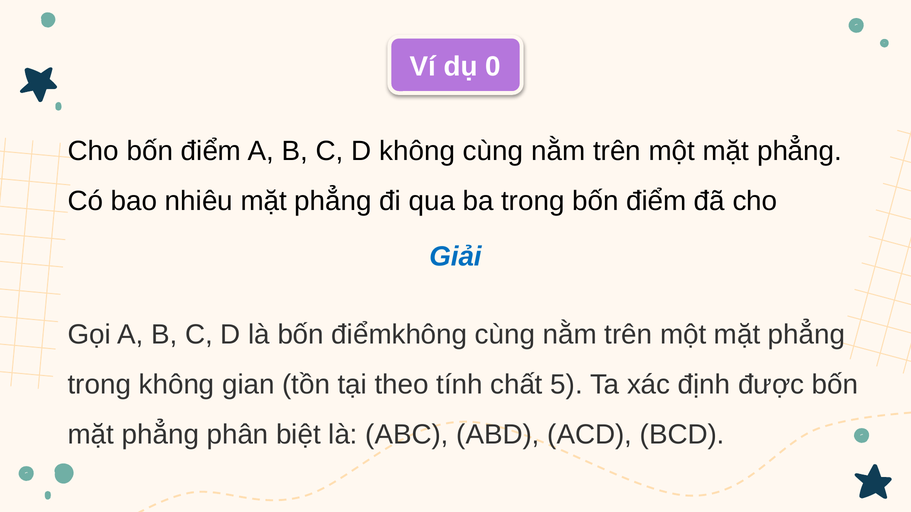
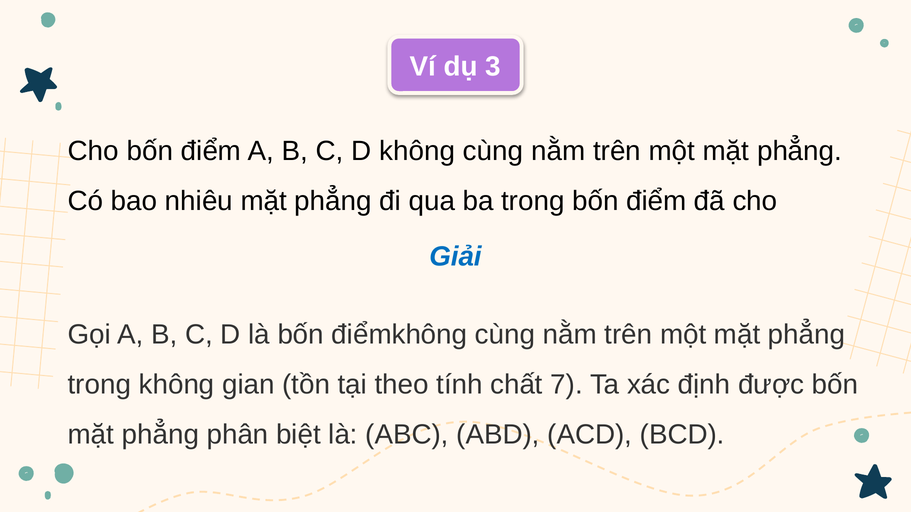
0: 0 -> 3
5: 5 -> 7
